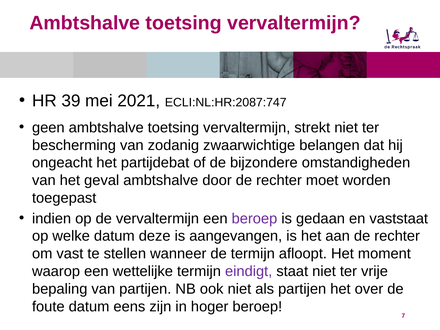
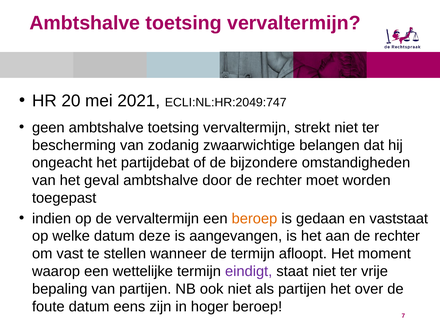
39: 39 -> 20
ECLI:NL:HR:2087:747: ECLI:NL:HR:2087:747 -> ECLI:NL:HR:2049:747
beroep at (254, 219) colour: purple -> orange
